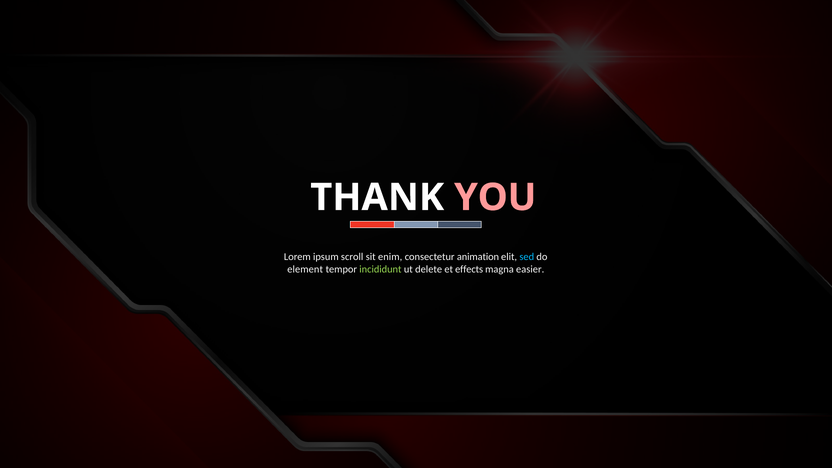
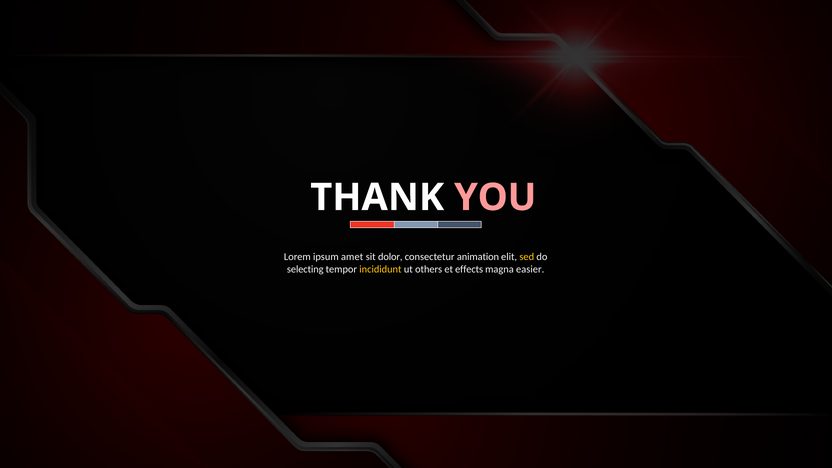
scroll: scroll -> amet
enim: enim -> dolor
sed colour: light blue -> yellow
element: element -> selecting
incididunt colour: light green -> yellow
delete: delete -> others
